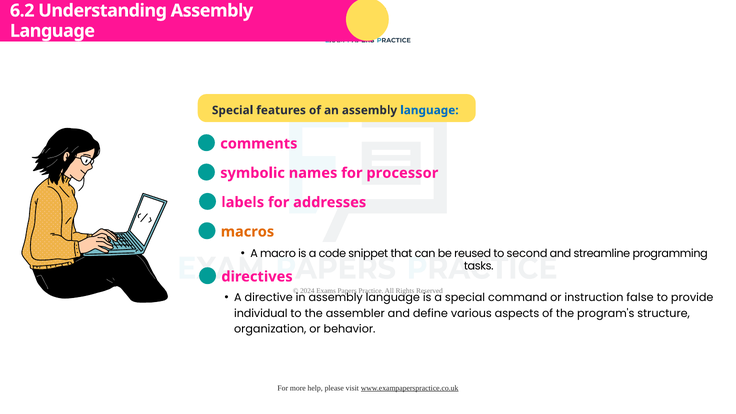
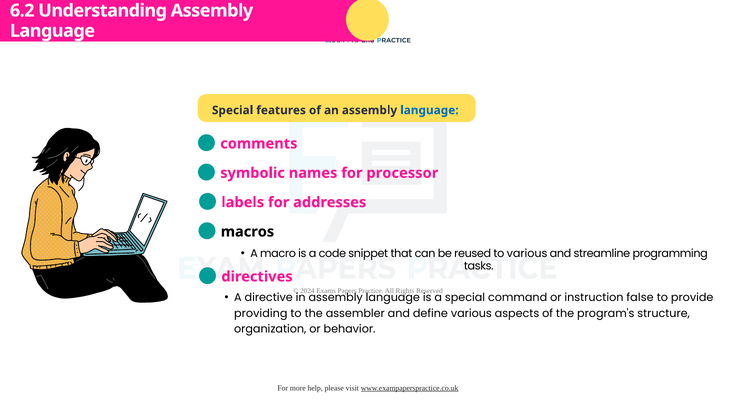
macros colour: orange -> black
to second: second -> various
individual: individual -> providing
